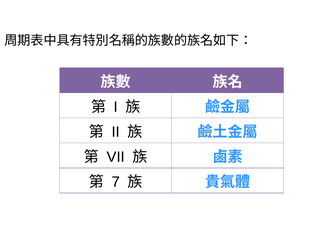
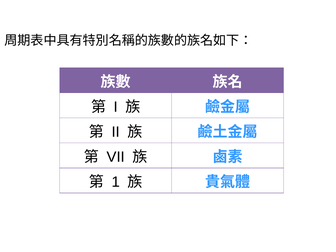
7: 7 -> 1
